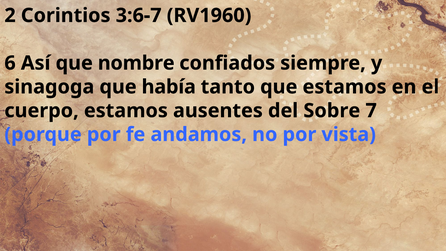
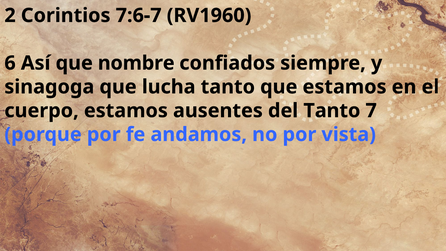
3:6-7: 3:6-7 -> 7:6-7
había: había -> lucha
del Sobre: Sobre -> Tanto
